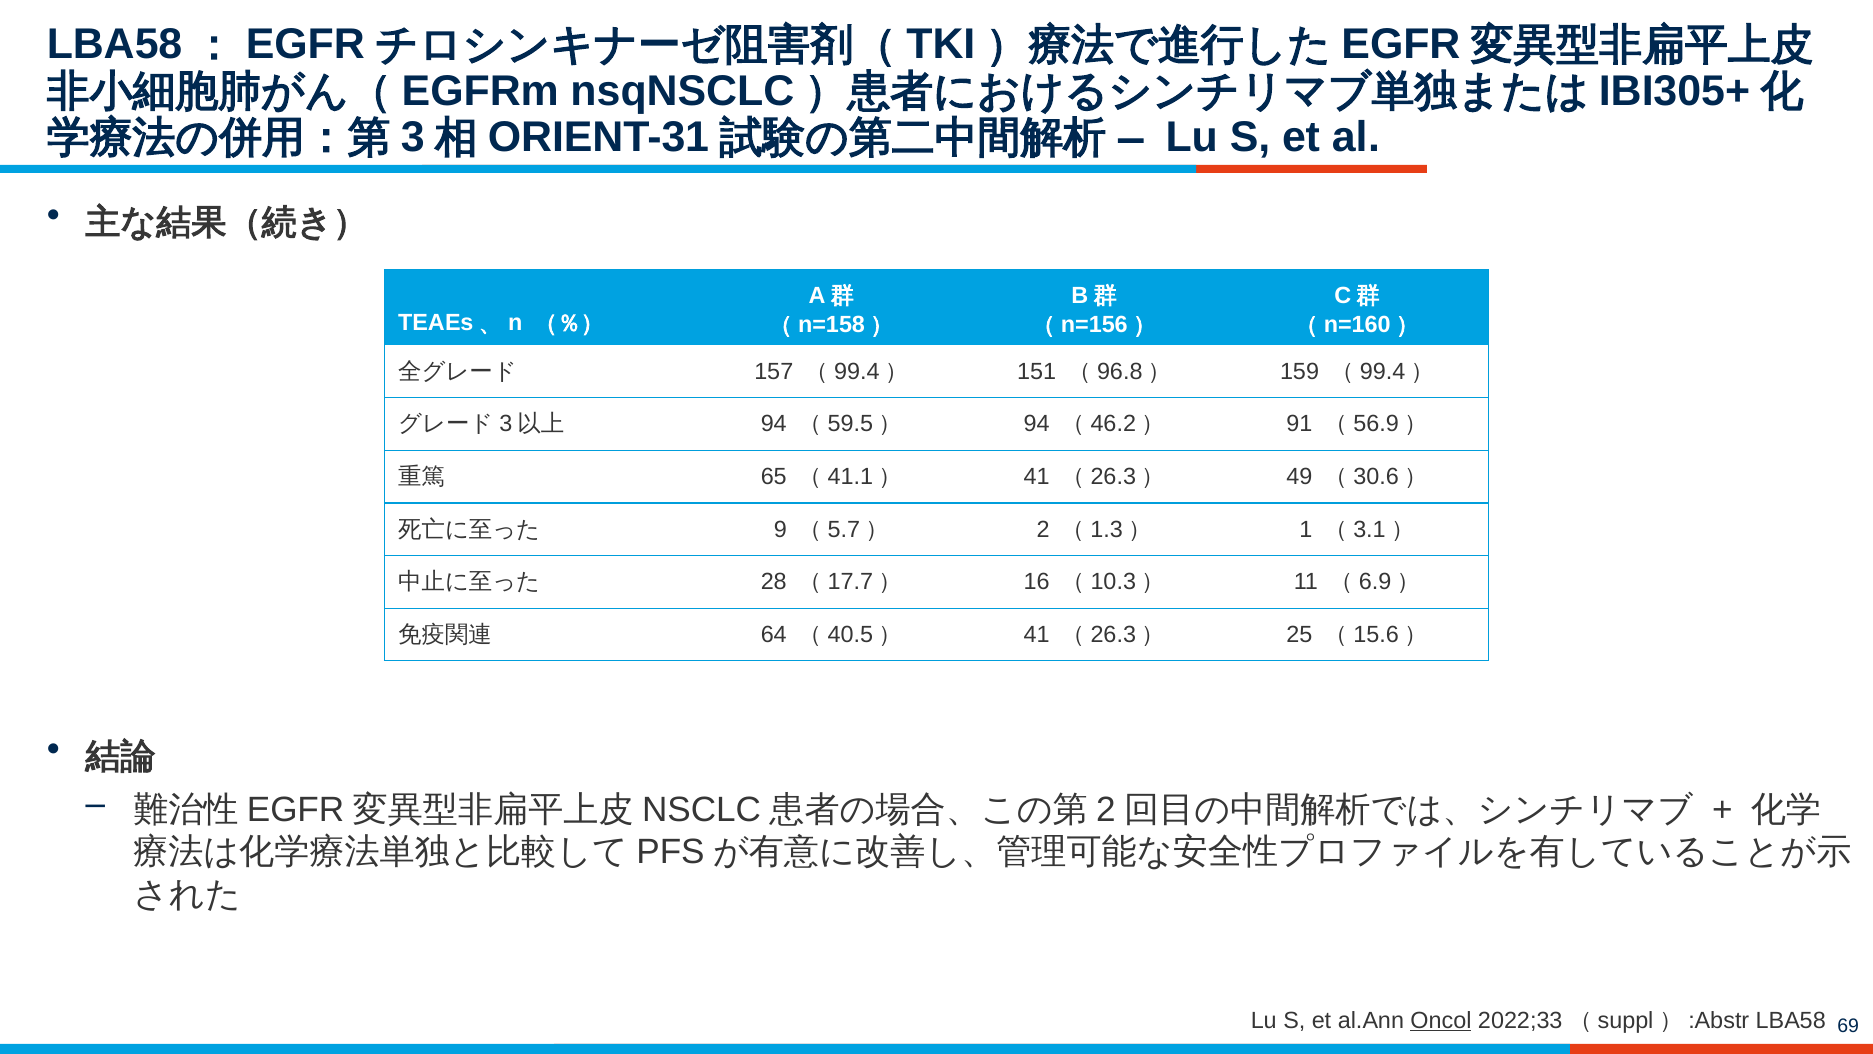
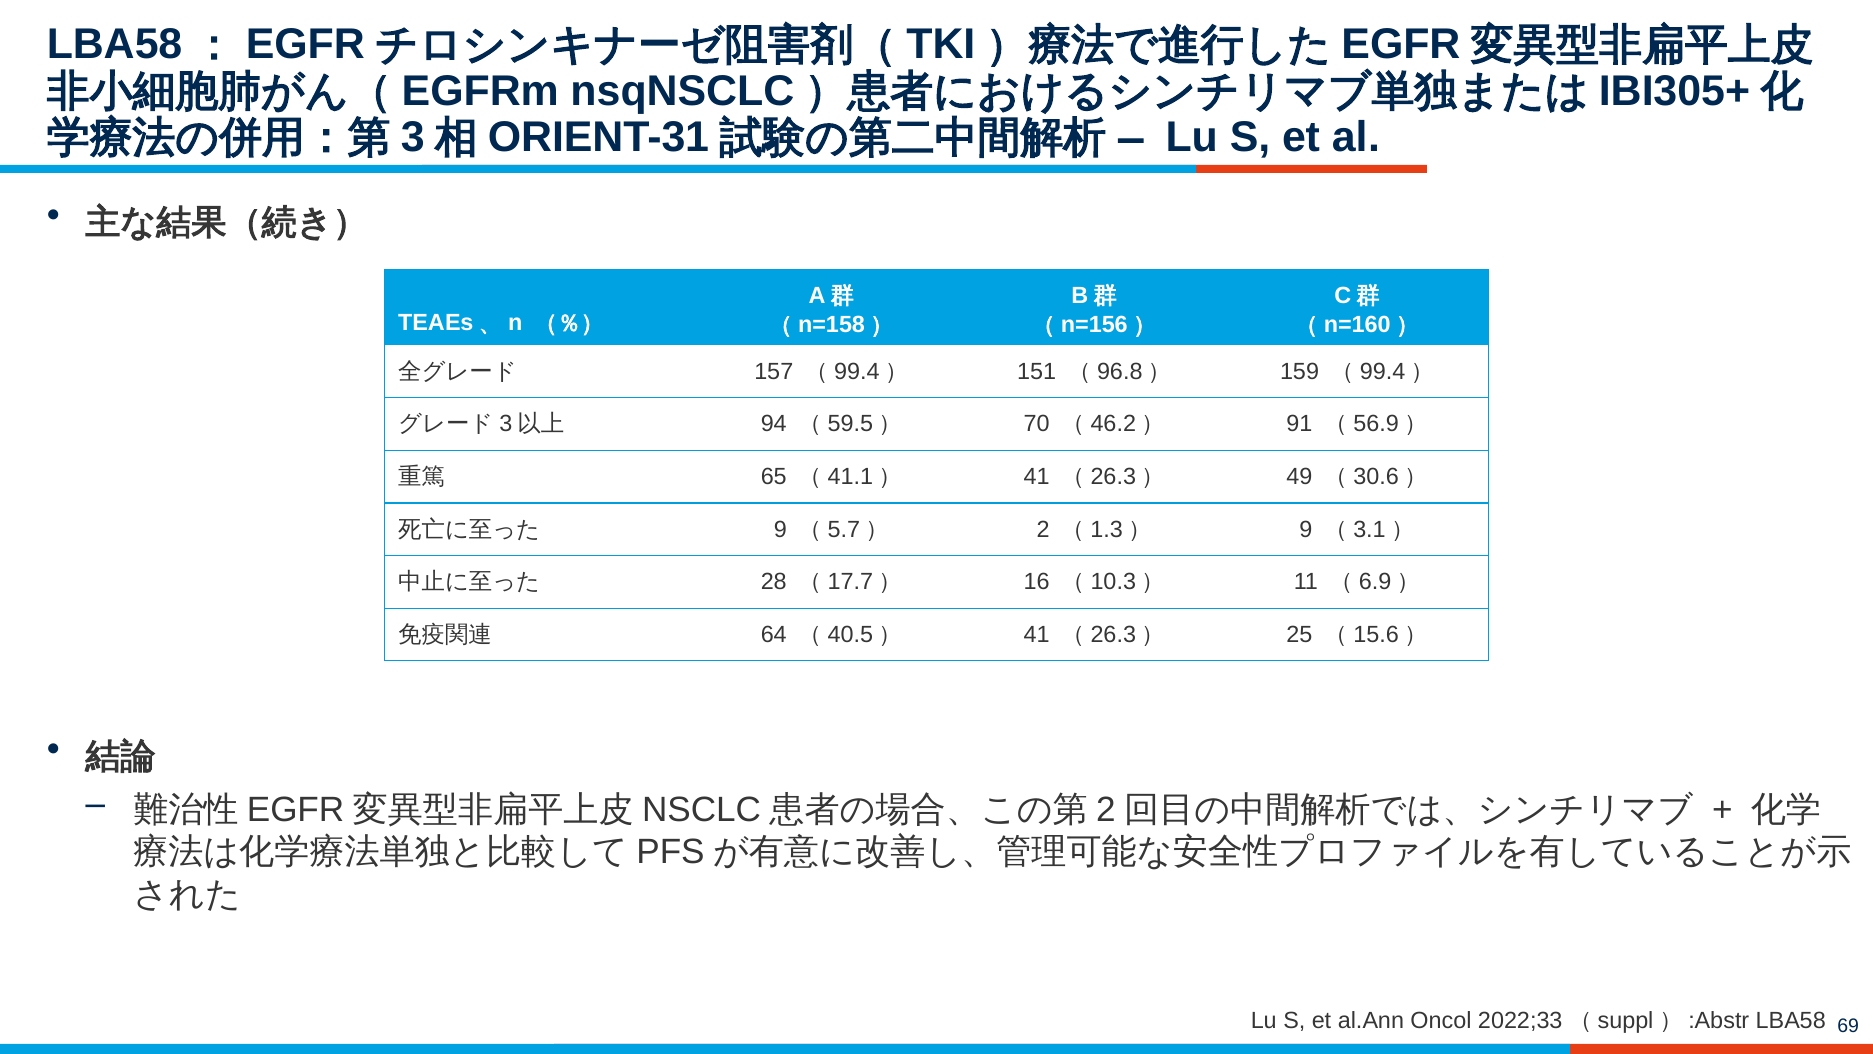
94 at (1037, 424): 94 -> 70
1 at (1306, 529): 1 -> 9
Oncol underline: present -> none
